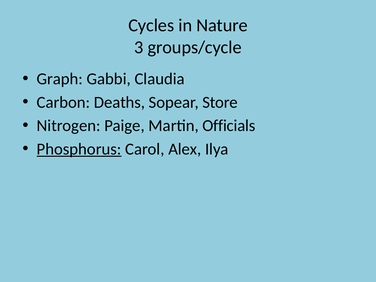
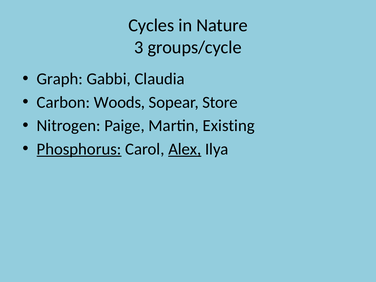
Deaths: Deaths -> Woods
Officials: Officials -> Existing
Alex underline: none -> present
